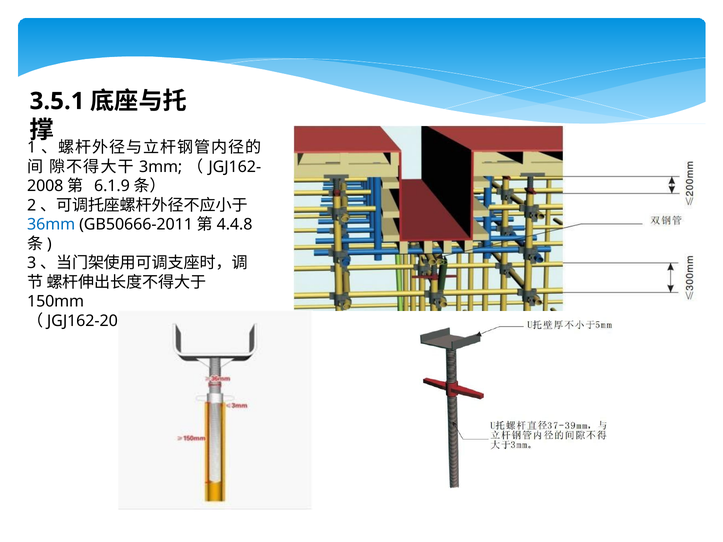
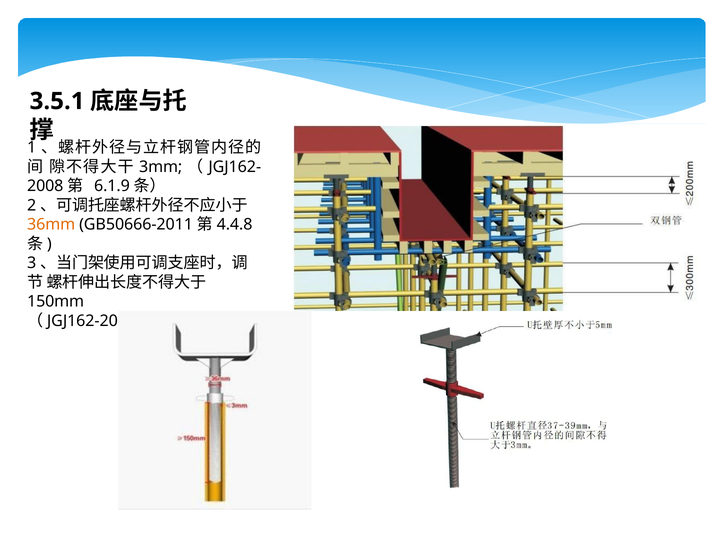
36mm colour: blue -> orange
